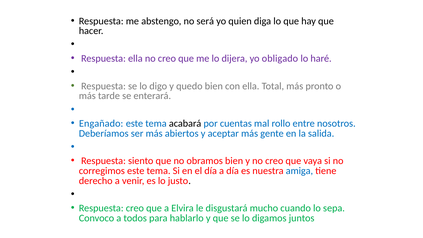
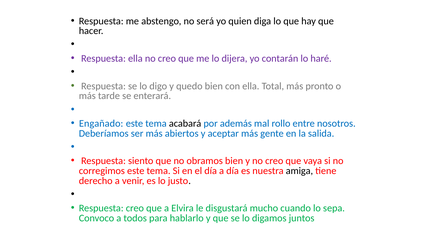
obligado: obligado -> contarán
cuentas: cuentas -> además
amiga colour: blue -> black
